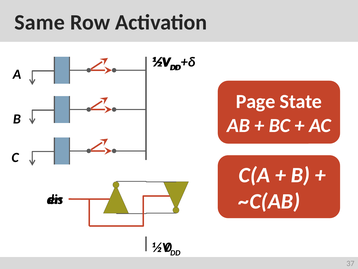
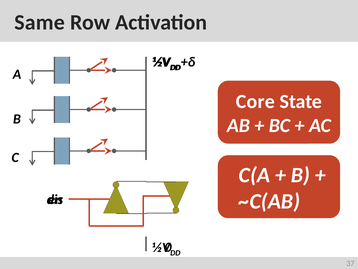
Page: Page -> Core
